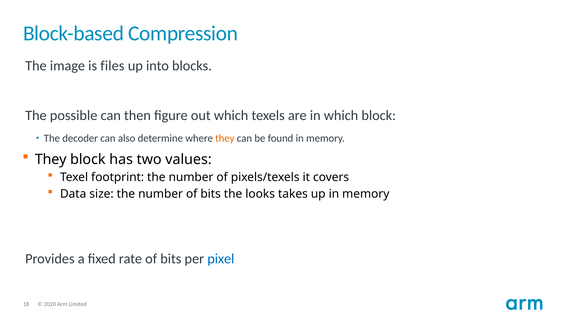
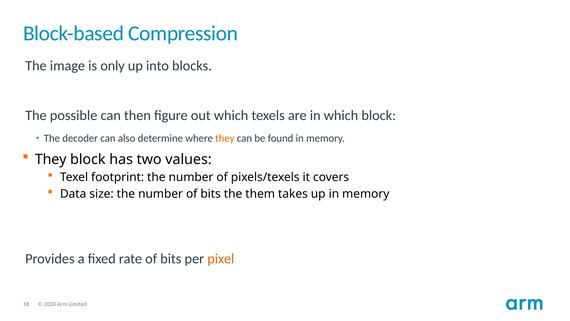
files: files -> only
looks: looks -> them
pixel colour: blue -> orange
